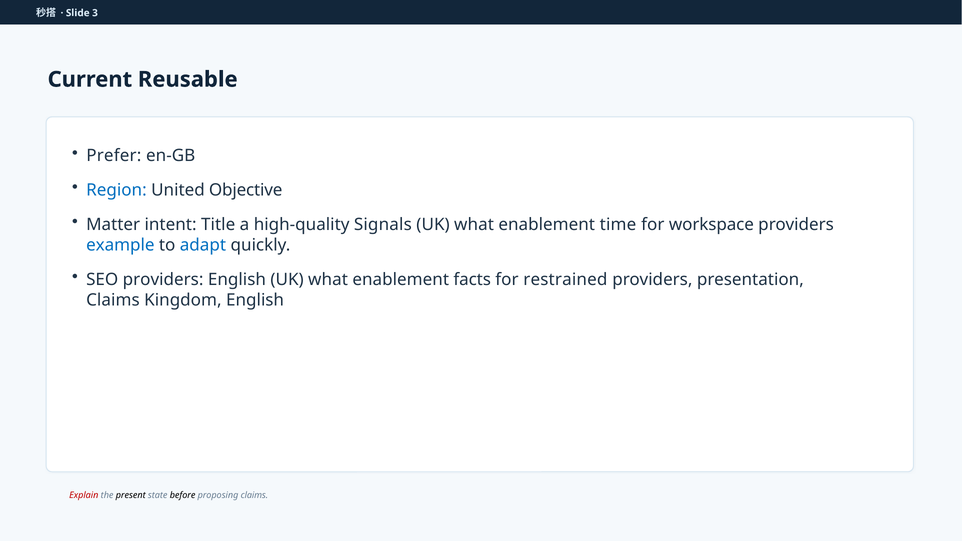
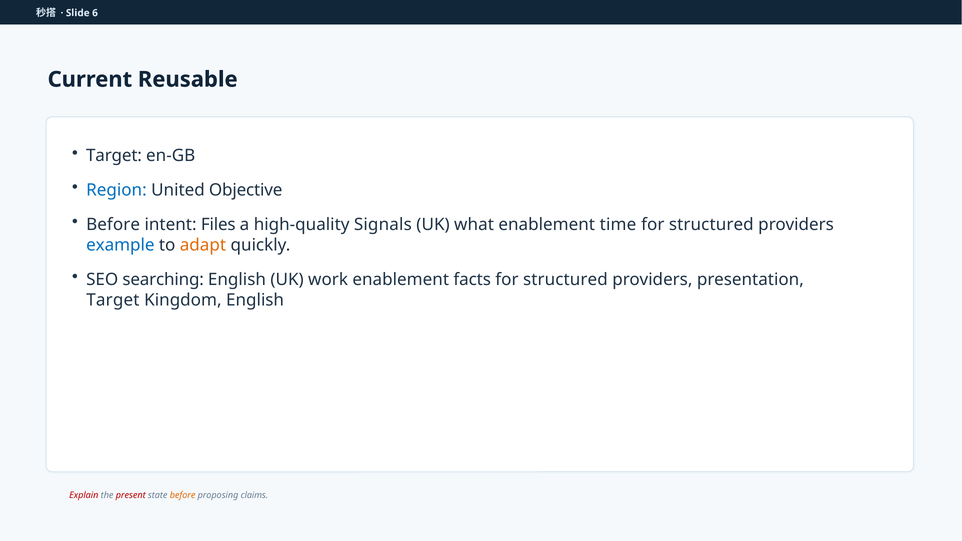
3: 3 -> 6
Prefer at (114, 156): Prefer -> Target
Matter at (113, 225): Matter -> Before
Title: Title -> Files
workspace at (711, 225): workspace -> structured
adapt colour: blue -> orange
SEO providers: providers -> searching
English UK what: what -> work
restrained at (565, 280): restrained -> structured
Claims at (113, 300): Claims -> Target
present colour: black -> red
before at (183, 496) colour: black -> orange
